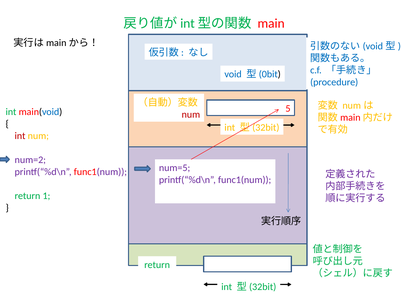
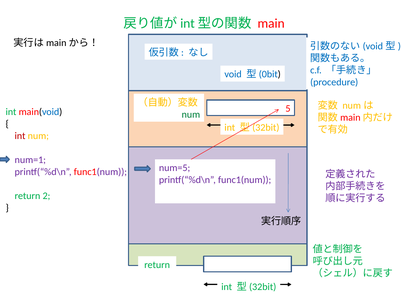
num at (191, 115) colour: red -> green
num=2: num=2 -> num=1
1: 1 -> 2
